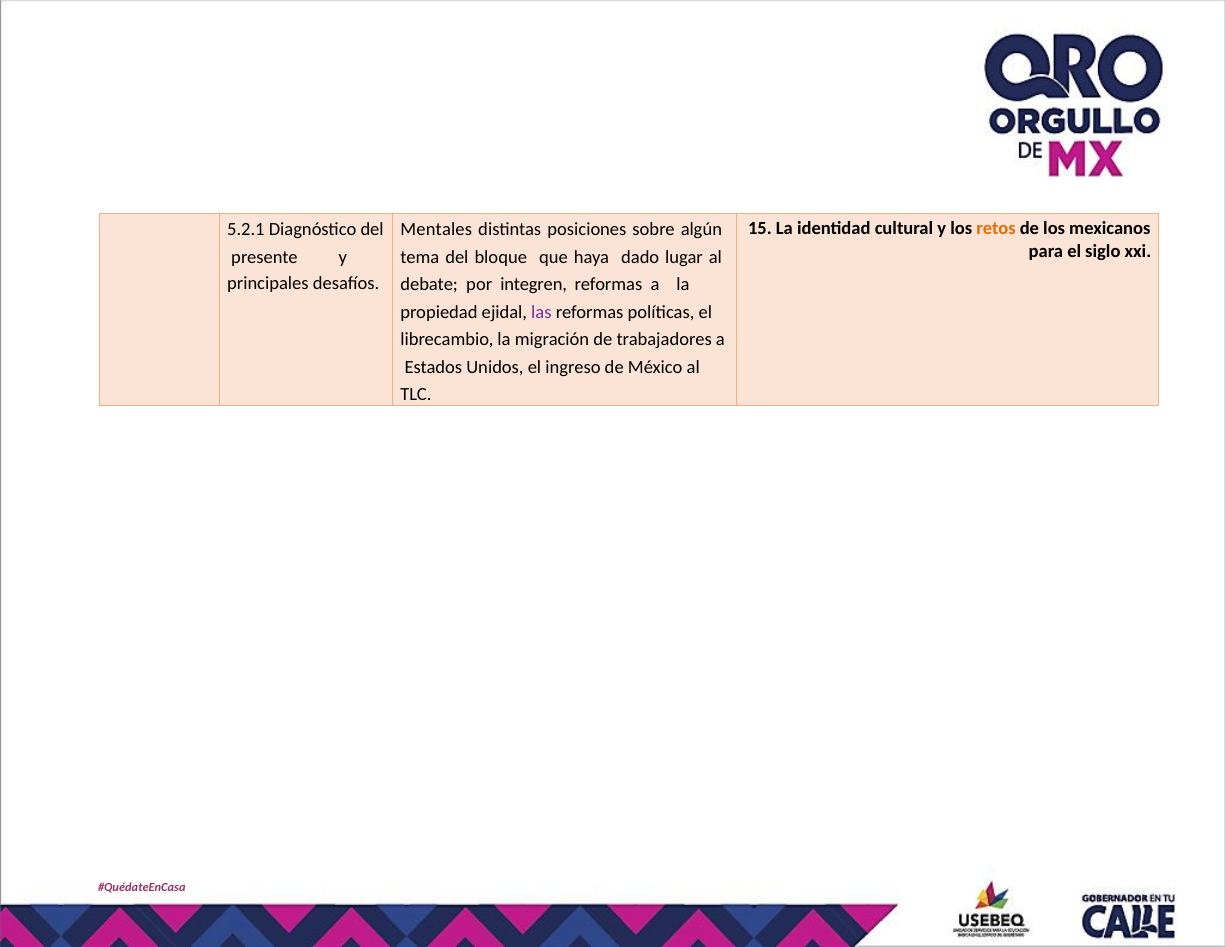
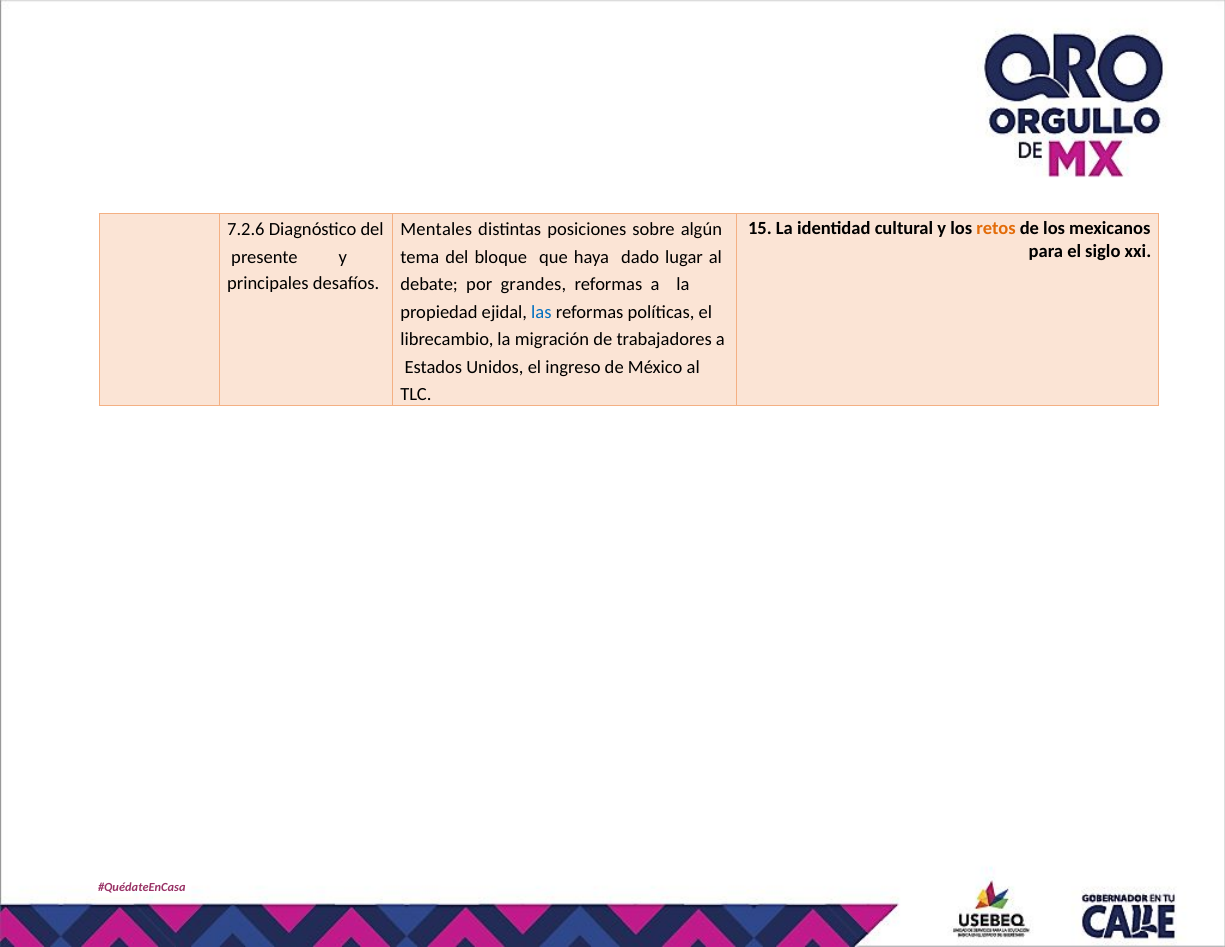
5.2.1: 5.2.1 -> 7.2.6
integren: integren -> grandes
las colour: purple -> blue
